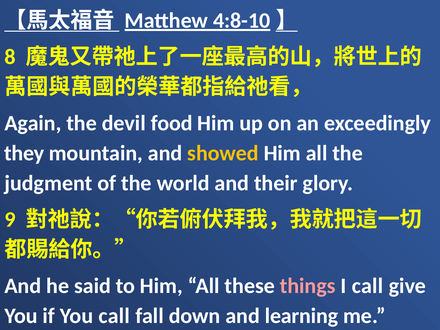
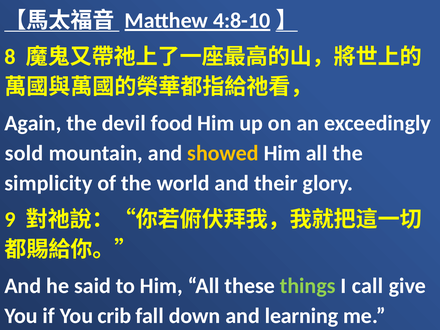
they: they -> sold
judgment: judgment -> simplicity
things colour: pink -> light green
You call: call -> crib
